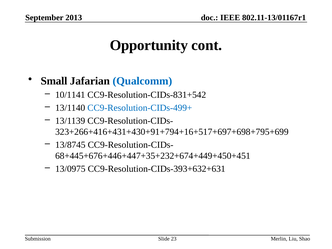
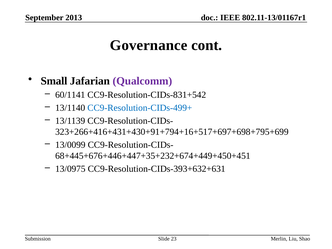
Opportunity: Opportunity -> Governance
Qualcomm colour: blue -> purple
10/1141: 10/1141 -> 60/1141
13/8745: 13/8745 -> 13/0099
